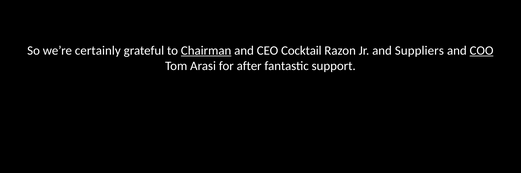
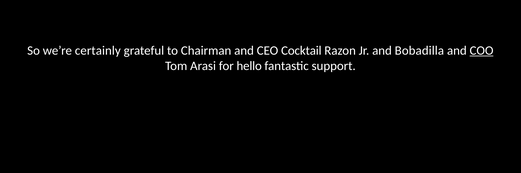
Chairman underline: present -> none
Suppliers: Suppliers -> Bobadilla
after: after -> hello
